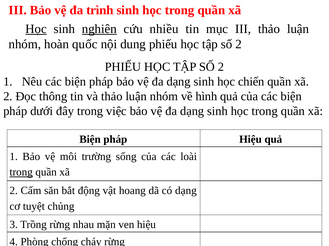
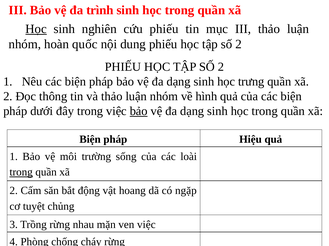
nghiên underline: present -> none
cứu nhiều: nhiều -> phiếu
chiến: chiến -> trưng
bảo at (139, 111) underline: none -> present
có dạng: dạng -> ngặp
ven hiệu: hiệu -> việc
